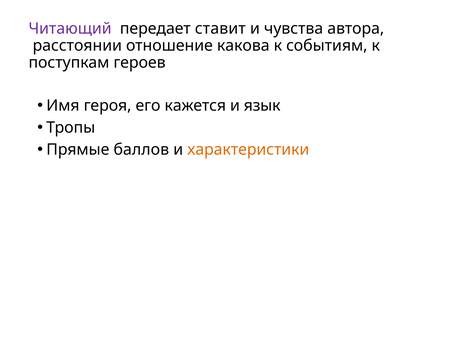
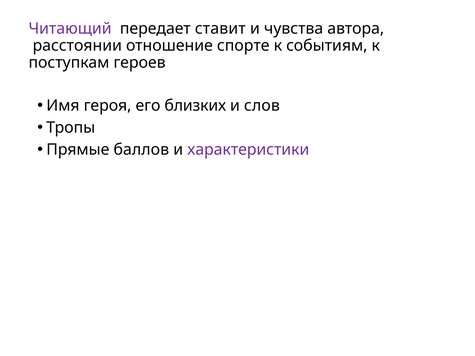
какова: какова -> спорте
кажется: кажется -> близких
язык: язык -> слов
характеристики colour: orange -> purple
